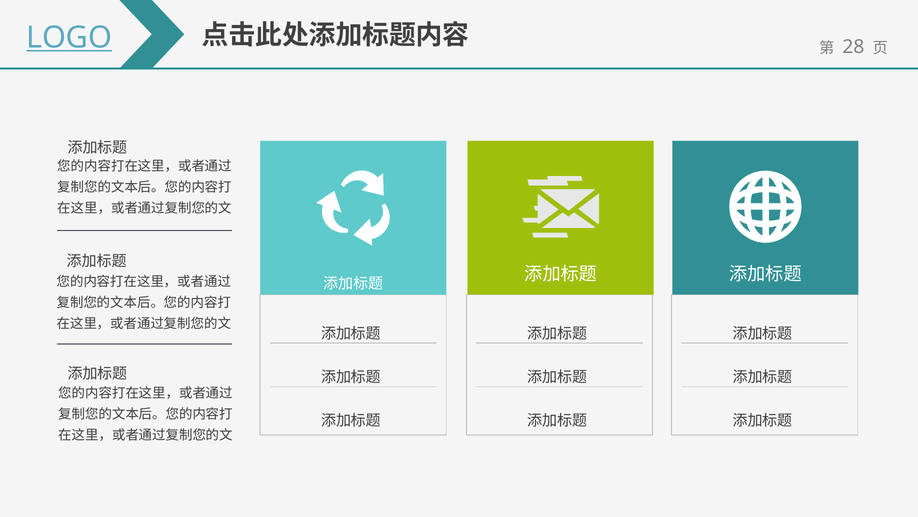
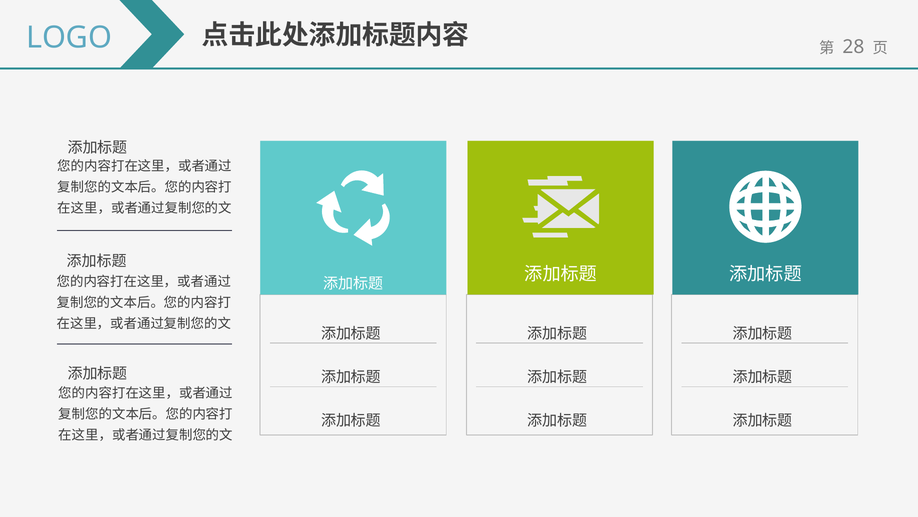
LOGO underline: present -> none
